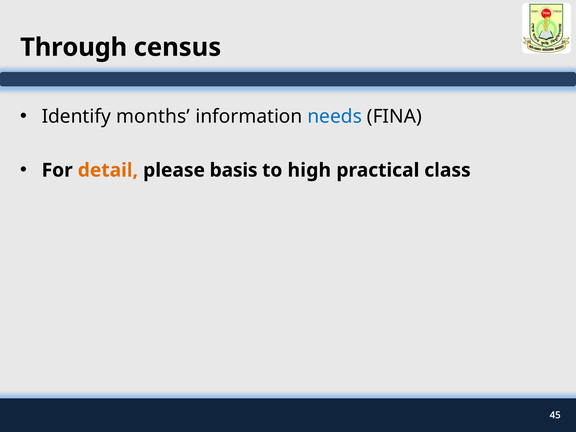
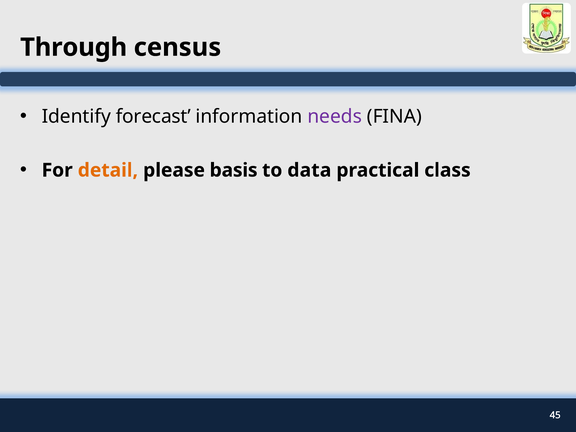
months: months -> forecast
needs colour: blue -> purple
high: high -> data
